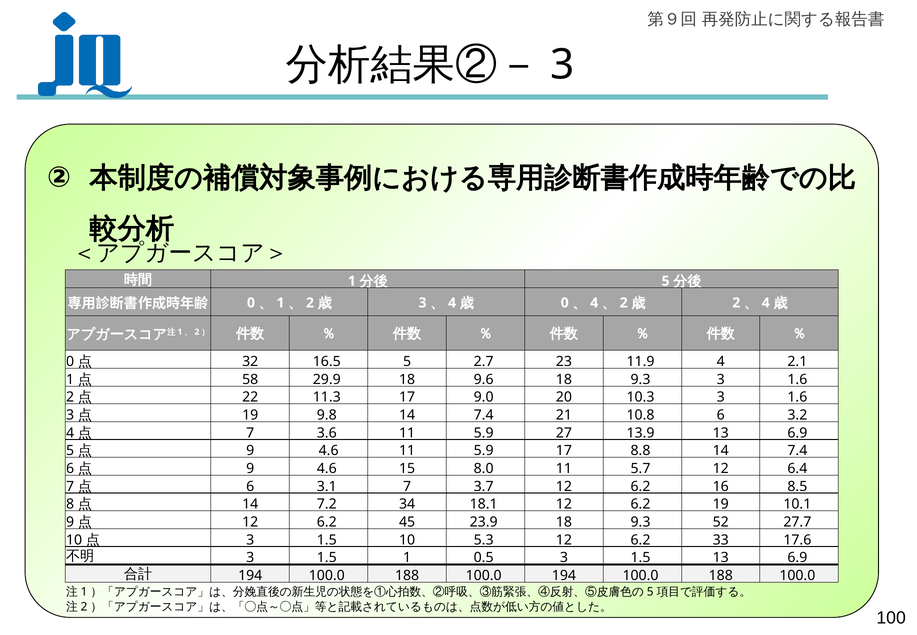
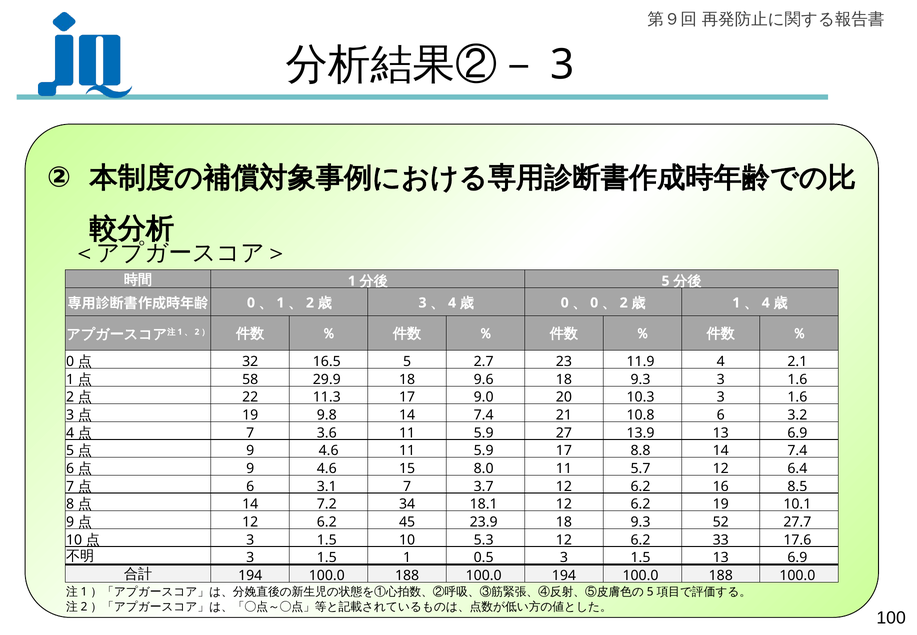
4 at (594, 303): 4 -> 0
2 at (736, 303): 2 -> 1
